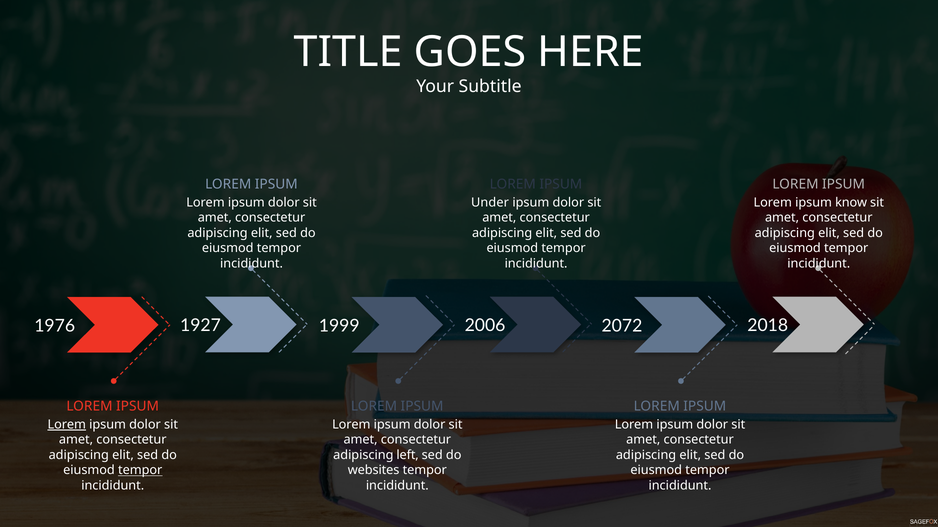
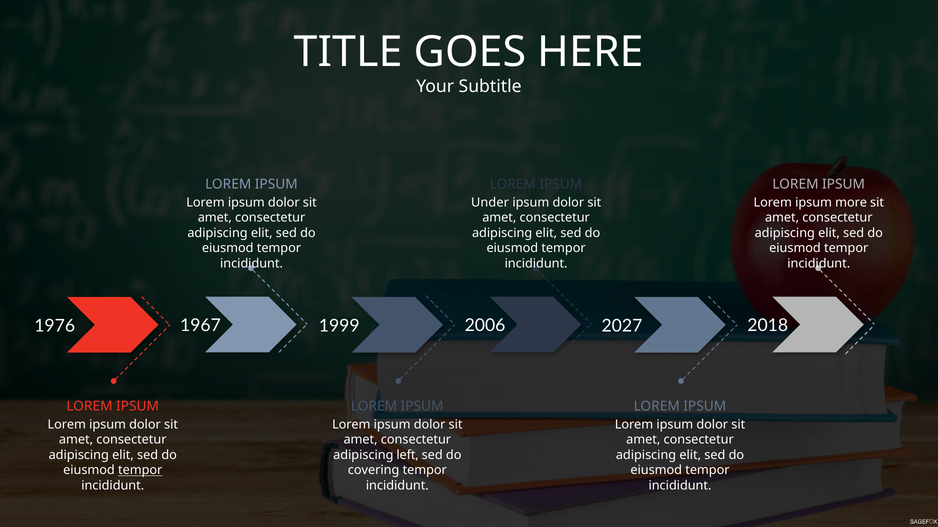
know: know -> more
1927: 1927 -> 1967
2072: 2072 -> 2027
Lorem at (67, 425) underline: present -> none
websites: websites -> covering
